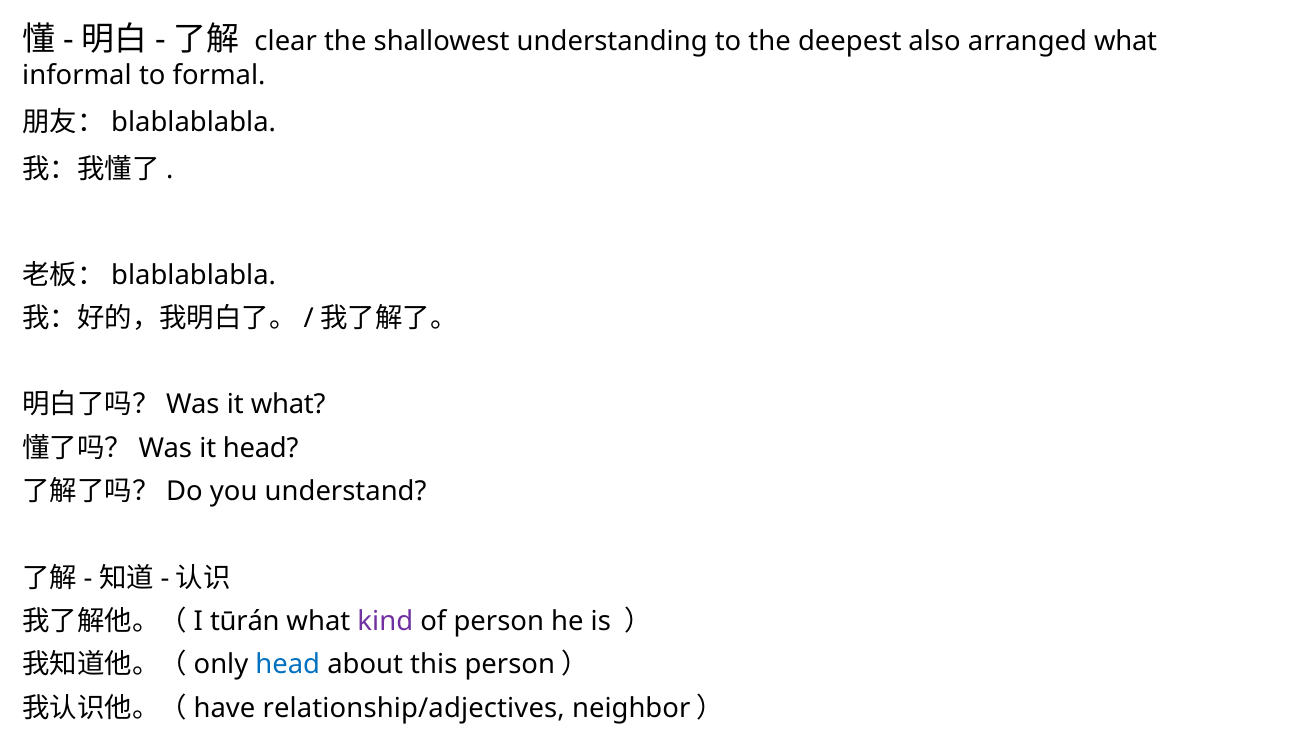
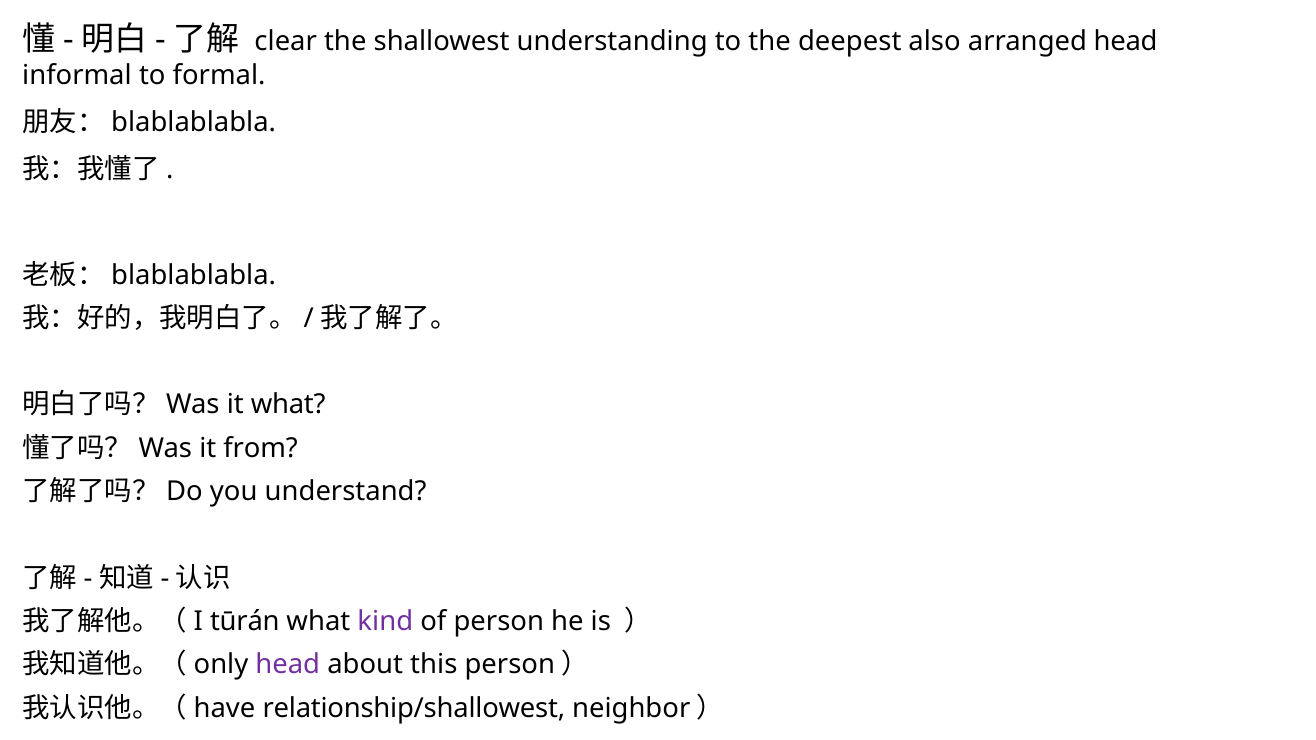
arranged what: what -> head
it head: head -> from
head at (288, 665) colour: blue -> purple
relationship/adjectives: relationship/adjectives -> relationship/shallowest
